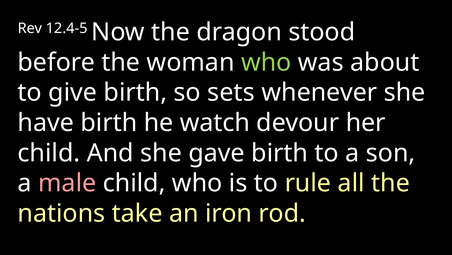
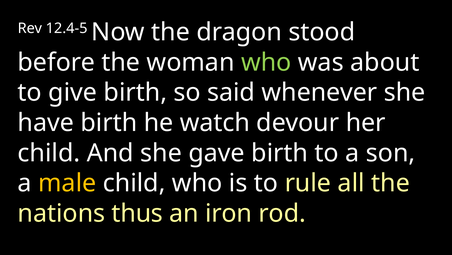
sets: sets -> said
male colour: pink -> yellow
take: take -> thus
